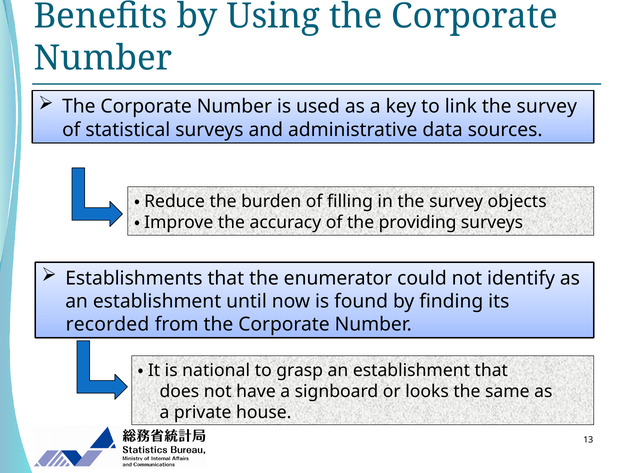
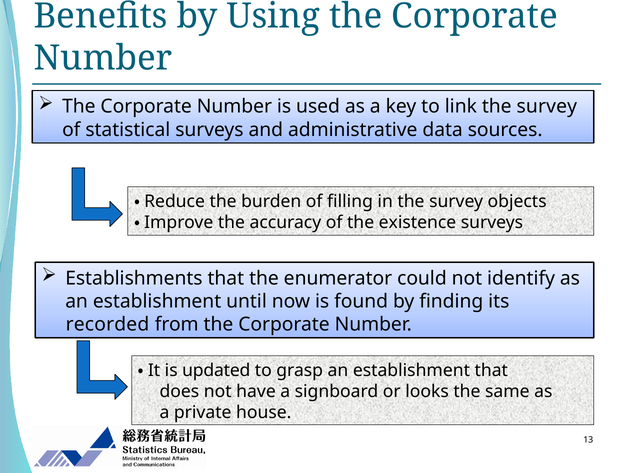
providing: providing -> existence
national: national -> updated
